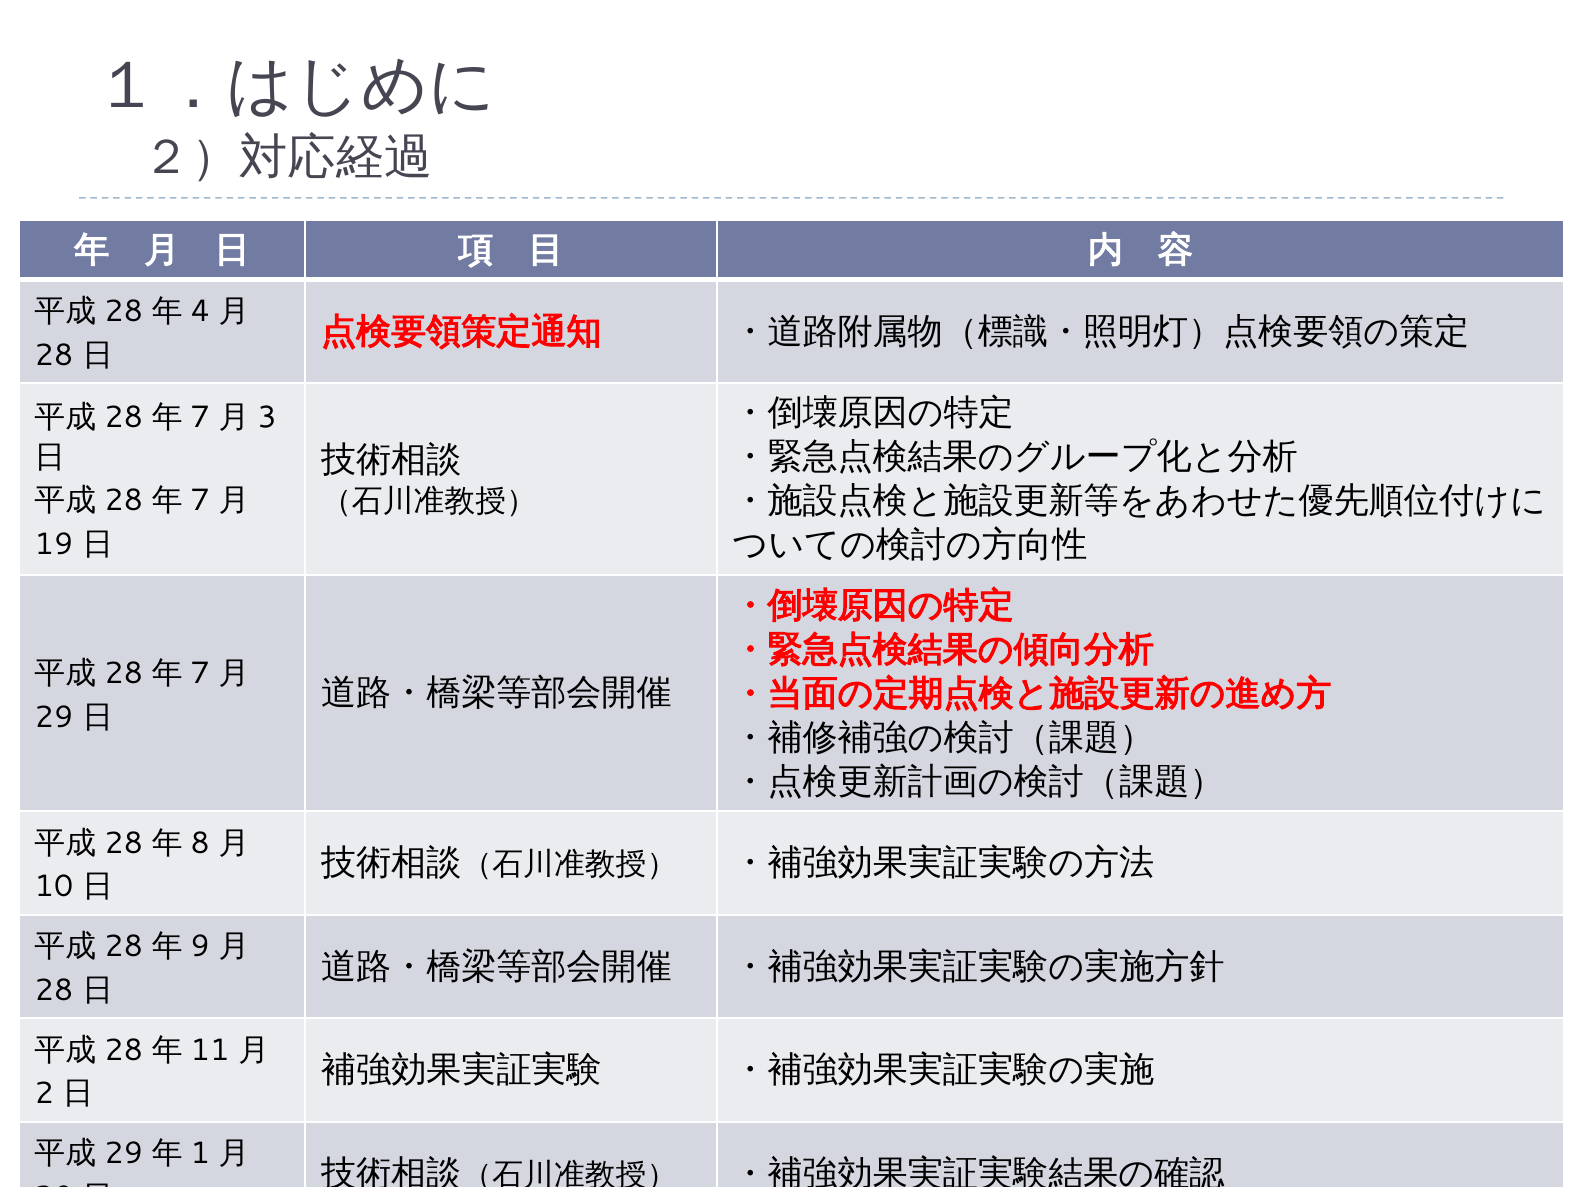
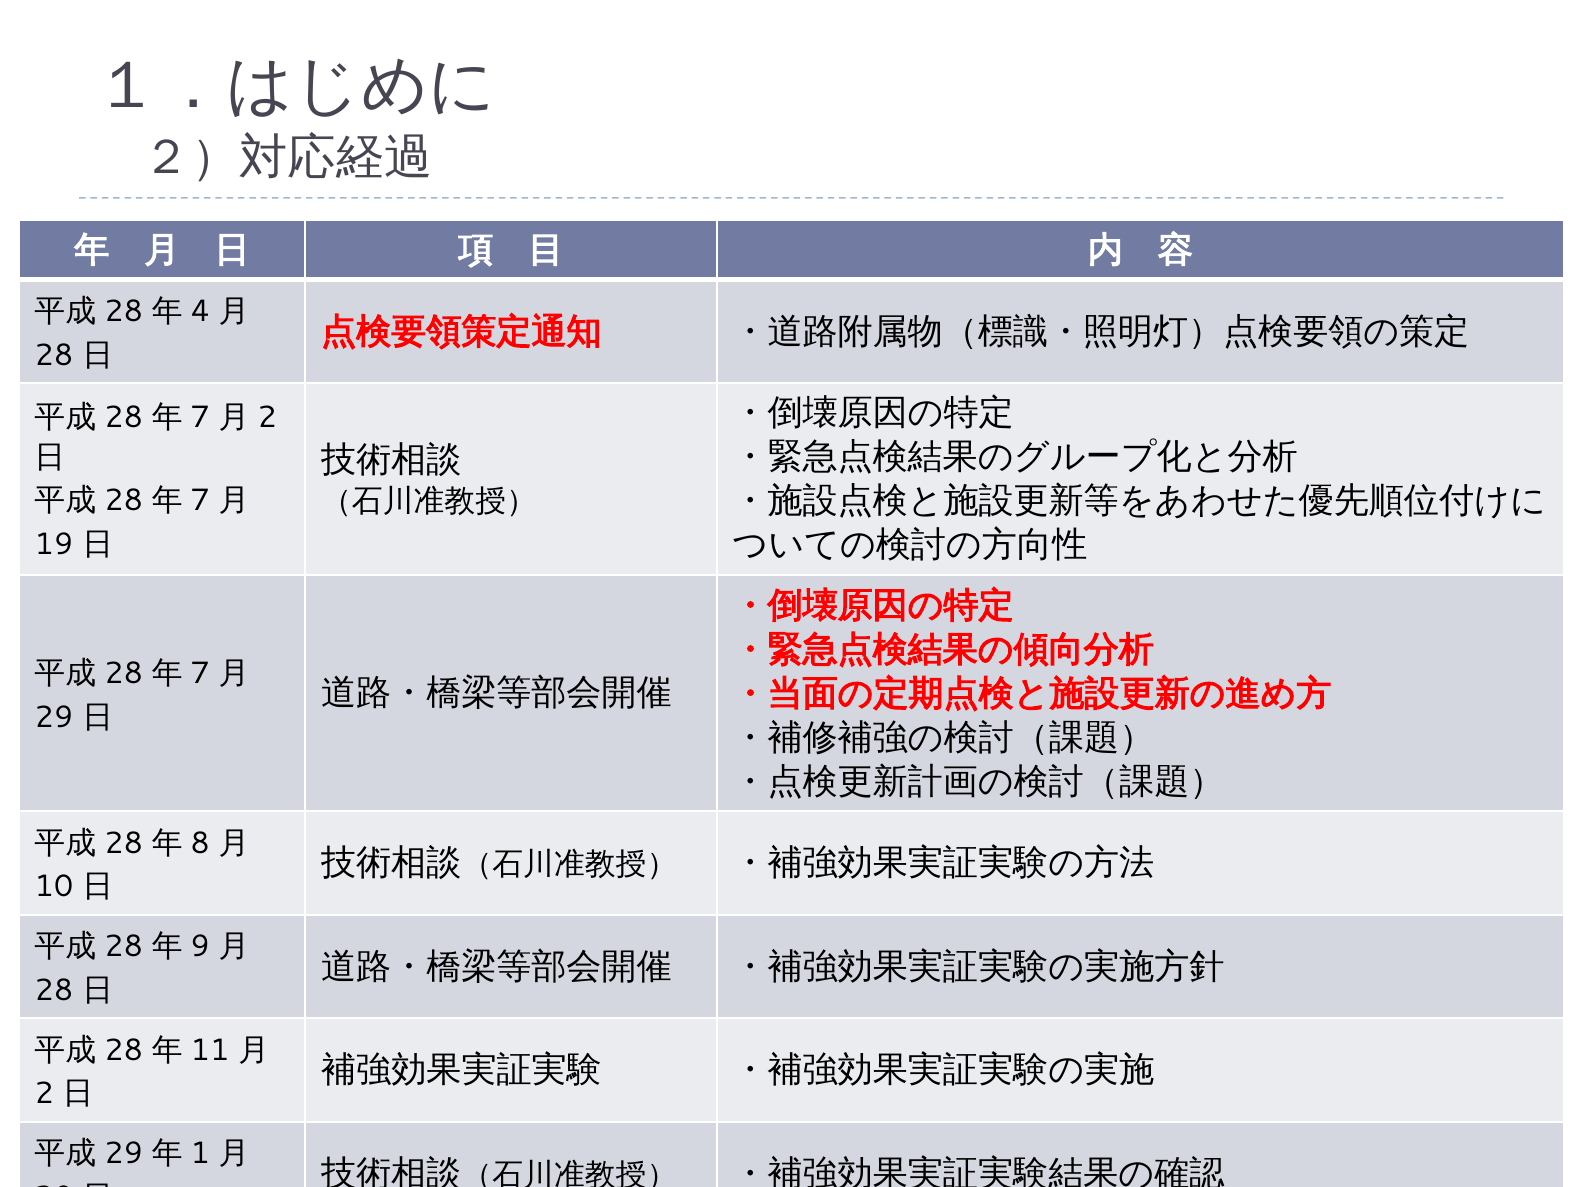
3 at (267, 418): 3 -> 2
